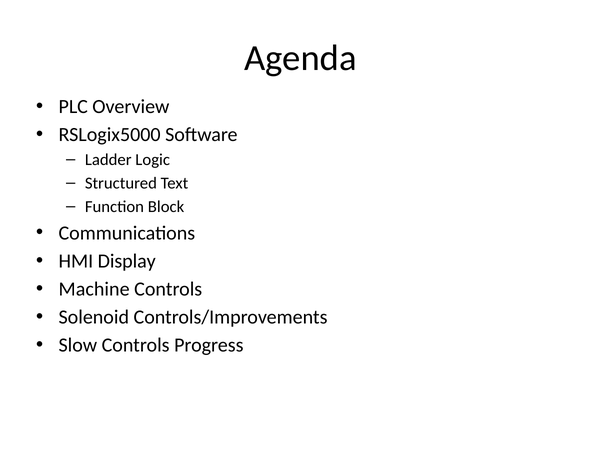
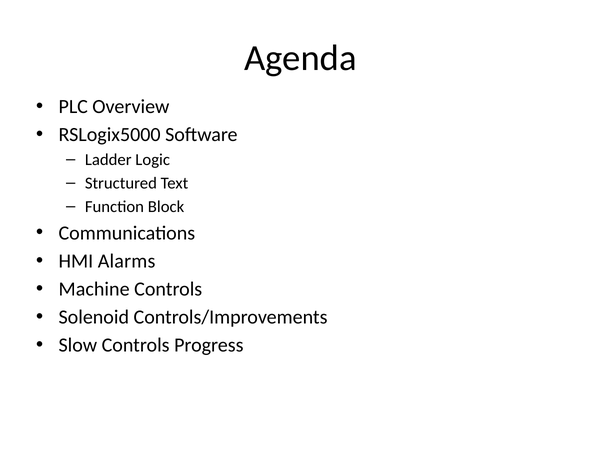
Display: Display -> Alarms
